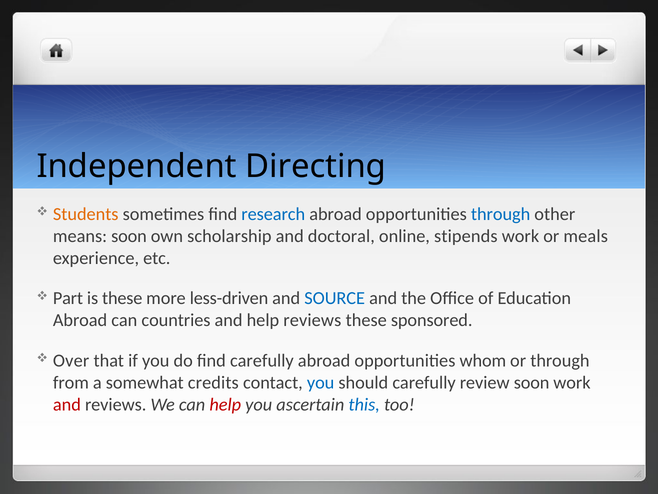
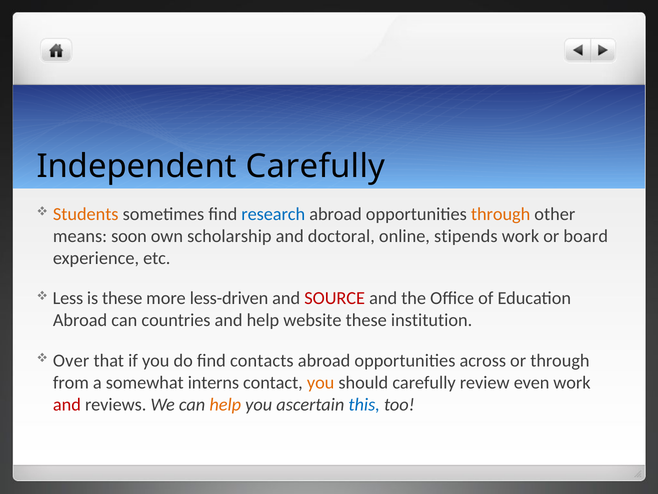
Independent Directing: Directing -> Carefully
through at (501, 214) colour: blue -> orange
meals: meals -> board
Part: Part -> Less
SOURCE colour: blue -> red
help reviews: reviews -> website
sponsored: sponsored -> institution
find carefully: carefully -> contacts
whom: whom -> across
credits: credits -> interns
you at (321, 382) colour: blue -> orange
review soon: soon -> even
help at (225, 404) colour: red -> orange
